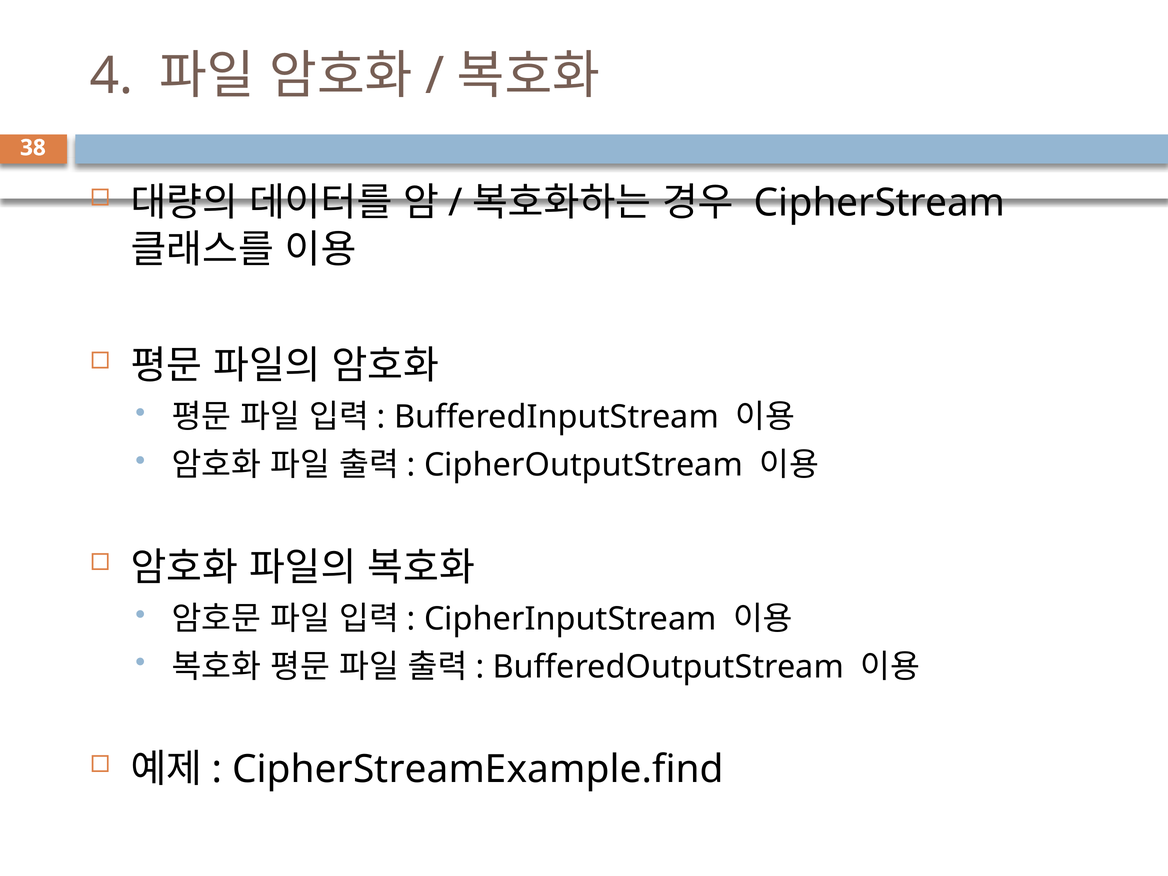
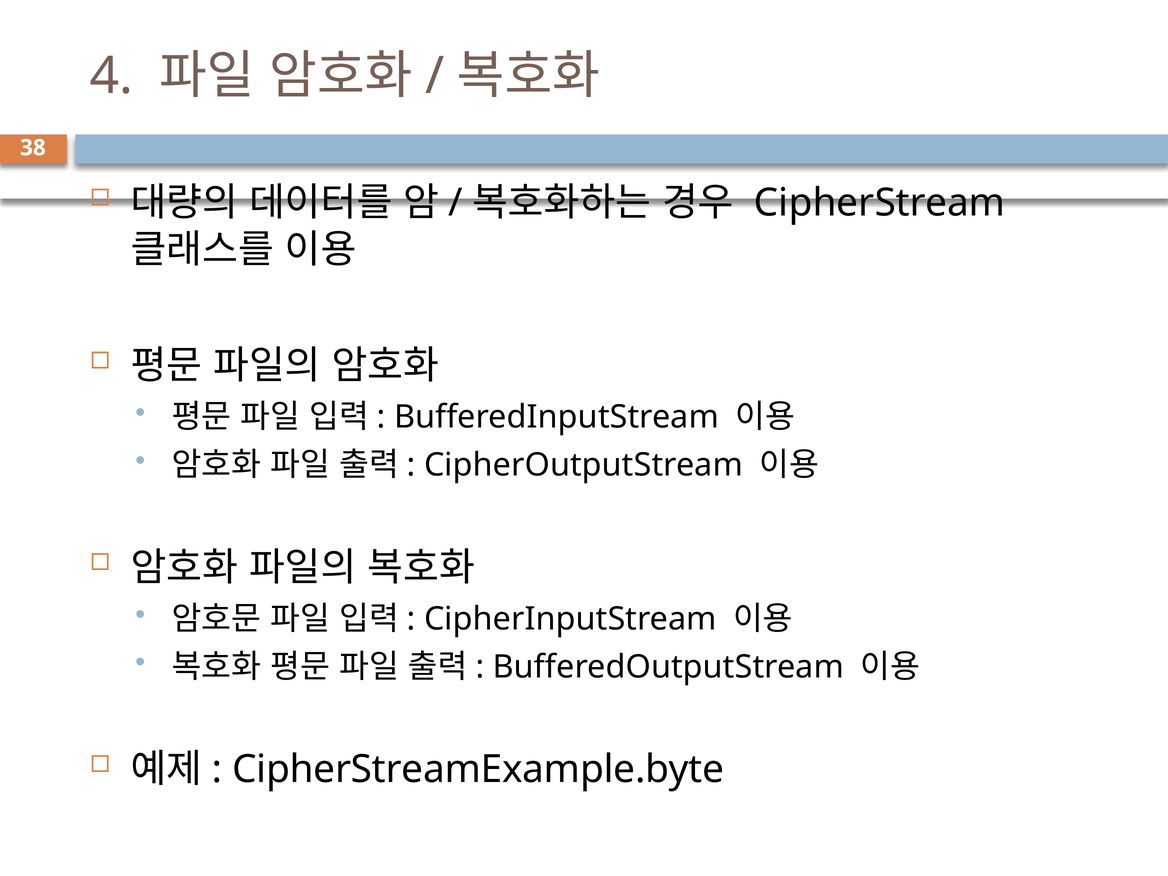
CipherStreamExample.find: CipherStreamExample.find -> CipherStreamExample.byte
